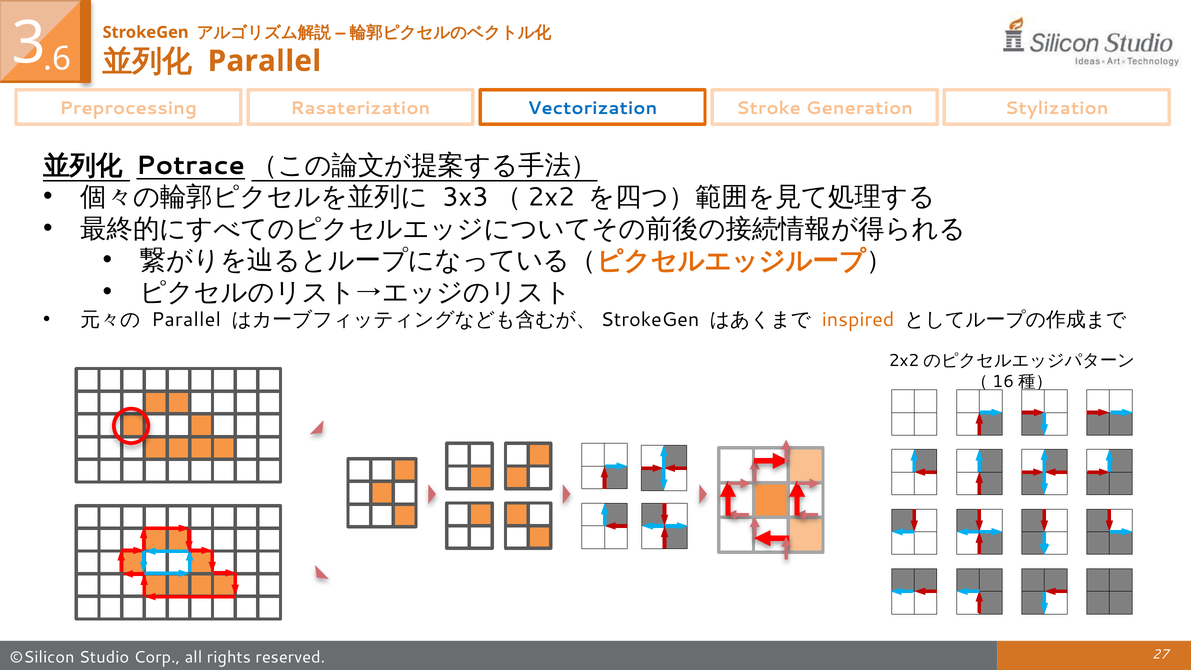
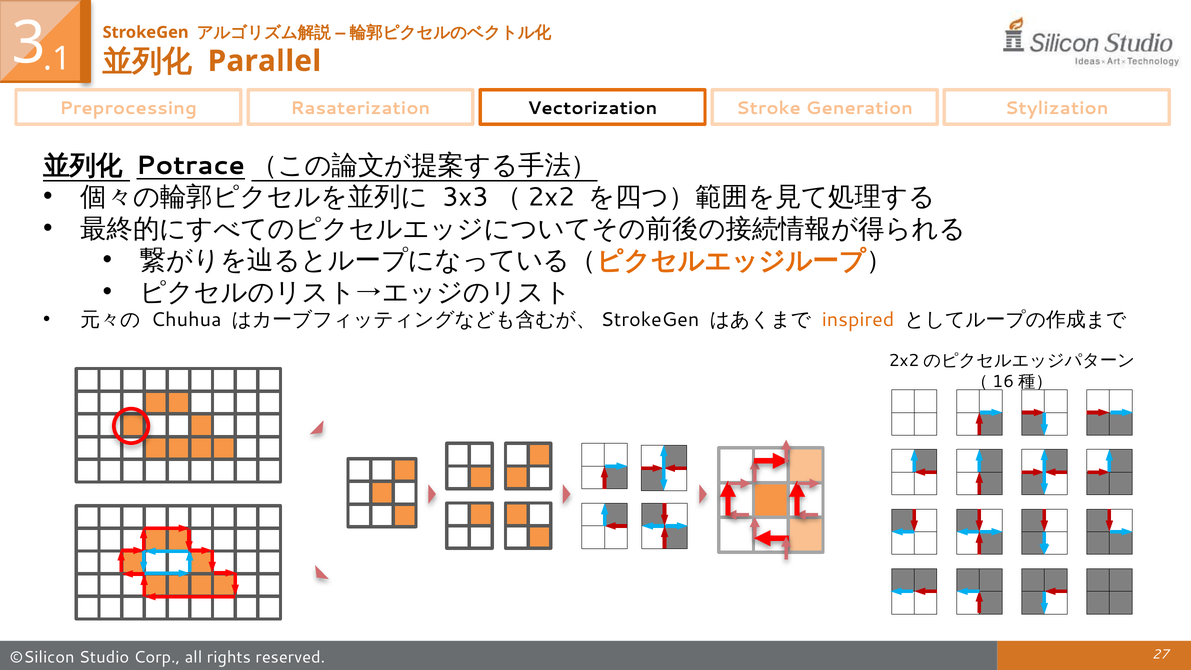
.6: .6 -> .1
Vectorization colour: blue -> black
Parallel at (186, 320): Parallel -> Chuhua
